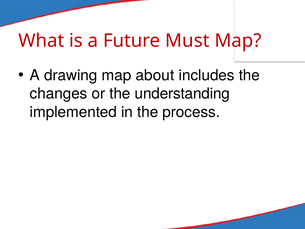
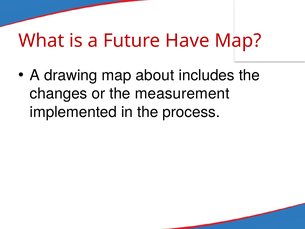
Must: Must -> Have
understanding: understanding -> measurement
